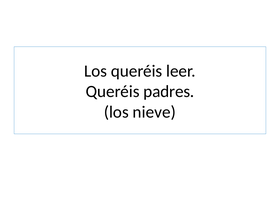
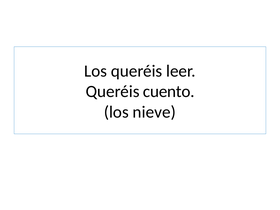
padres: padres -> cuento
